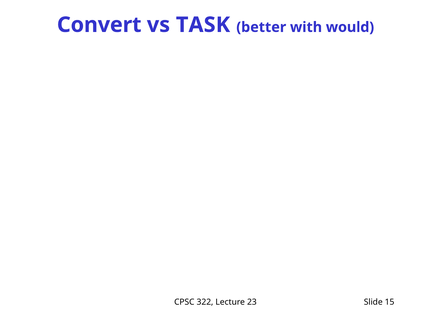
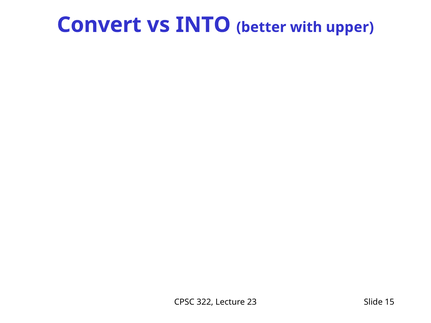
TASK: TASK -> INTO
would: would -> upper
